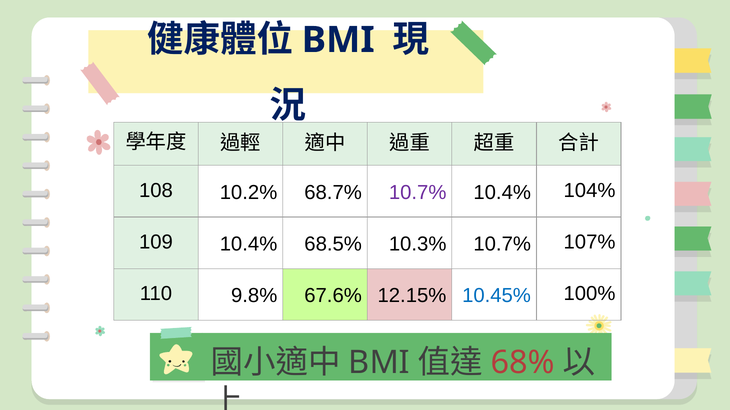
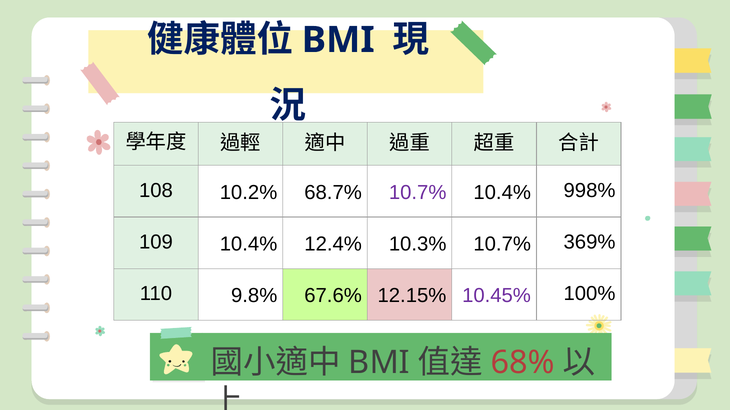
104%: 104% -> 998%
68.5%: 68.5% -> 12.4%
107%: 107% -> 369%
10.45% colour: blue -> purple
